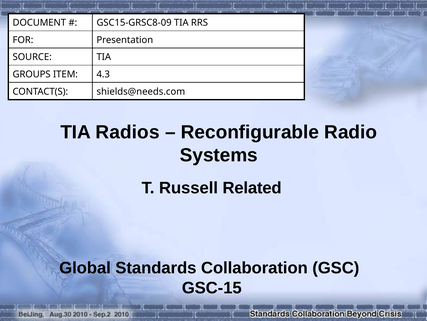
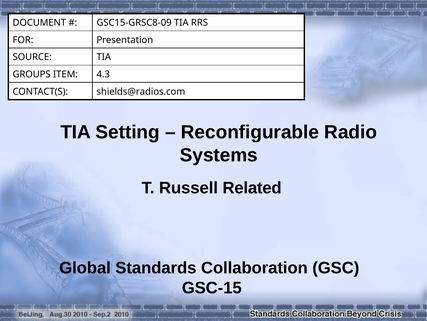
shields@needs.com: shields@needs.com -> shields@radios.com
Radios: Radios -> Setting
